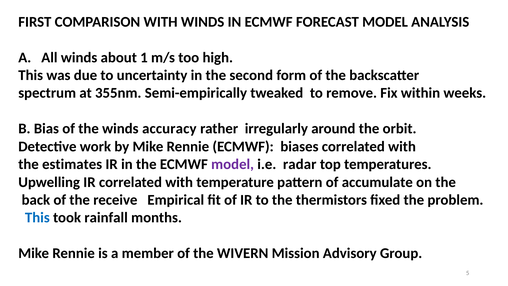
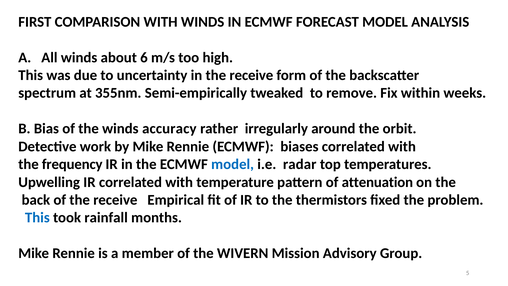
1: 1 -> 6
in the second: second -> receive
estimates: estimates -> frequency
model at (233, 164) colour: purple -> blue
accumulate: accumulate -> attenuation
